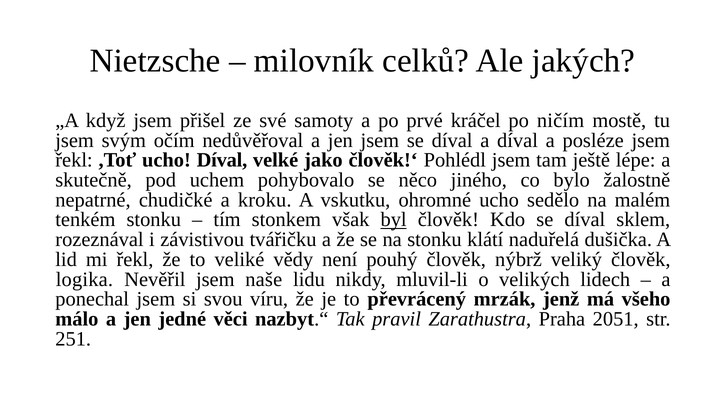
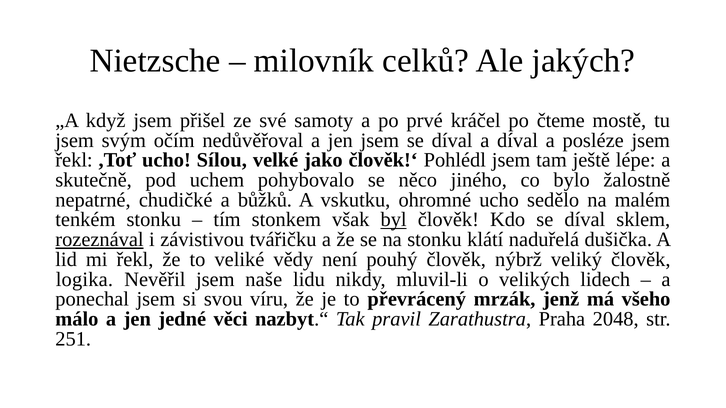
ničím: ničím -> čteme
ucho Díval: Díval -> Sílou
kroku: kroku -> bůžků
rozeznával underline: none -> present
2051: 2051 -> 2048
